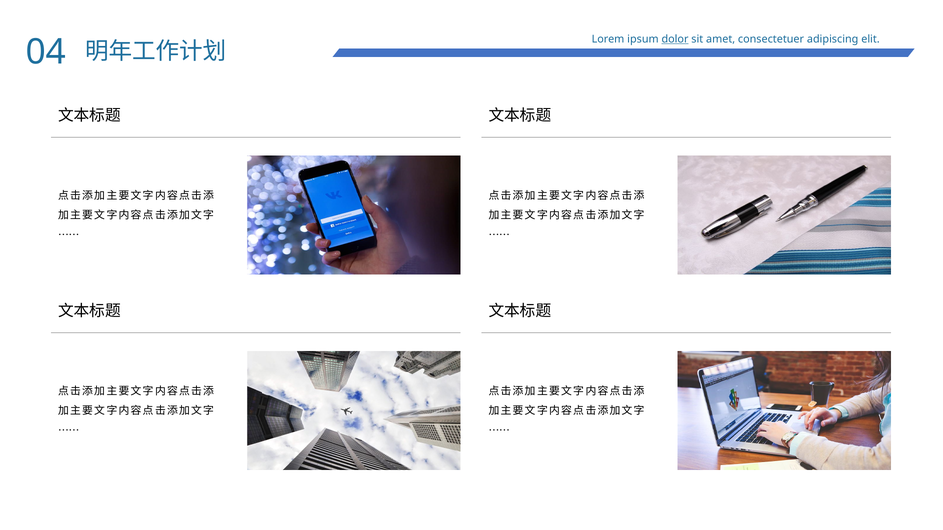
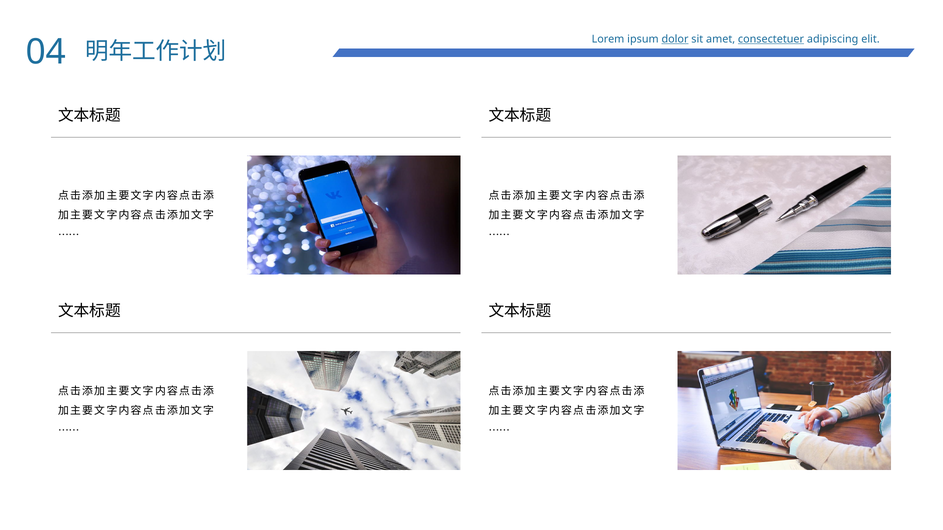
consectetuer underline: none -> present
